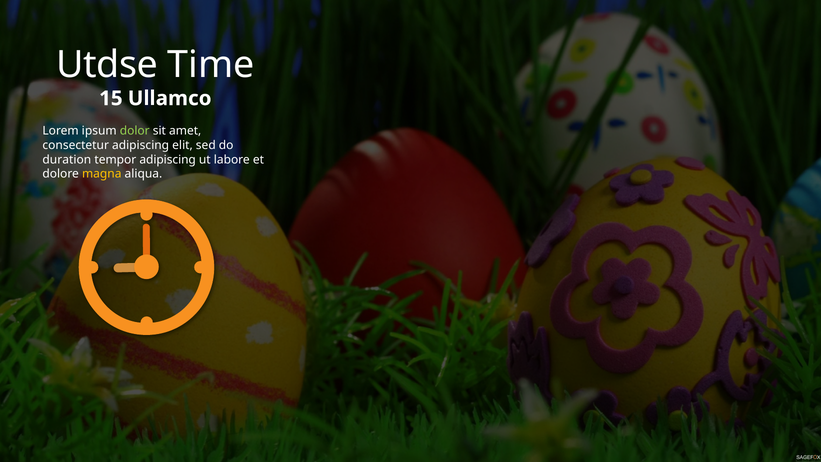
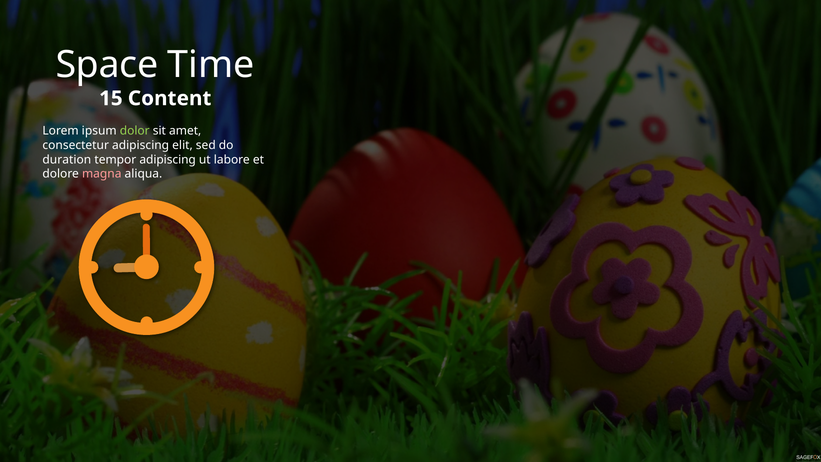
Utdse: Utdse -> Space
Ullamco: Ullamco -> Content
magna colour: yellow -> pink
